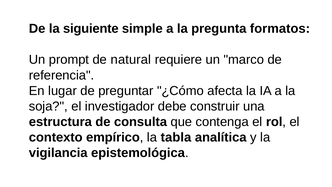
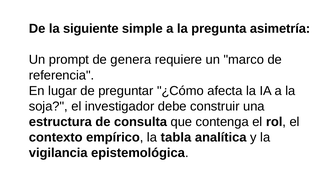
formatos: formatos -> asimetría
natural: natural -> genera
